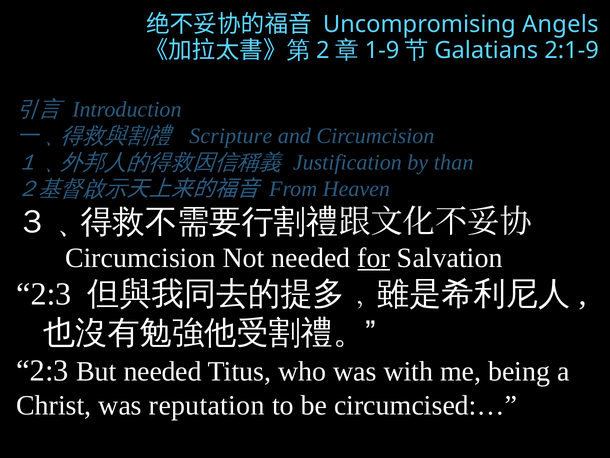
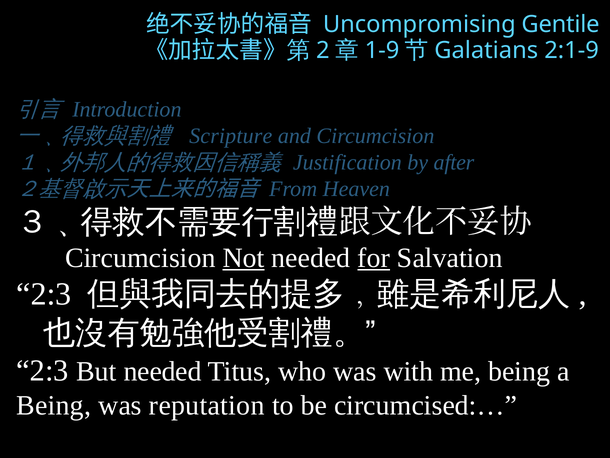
Angels: Angels -> Gentile
than: than -> after
Not underline: none -> present
Christ at (54, 405): Christ -> Being
